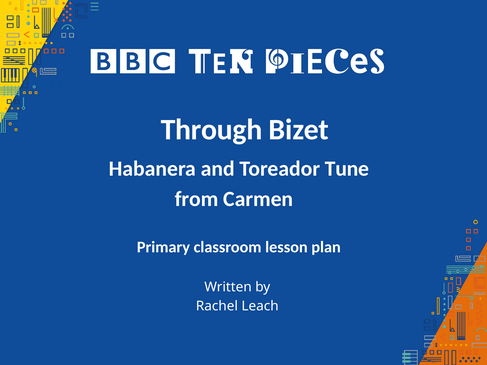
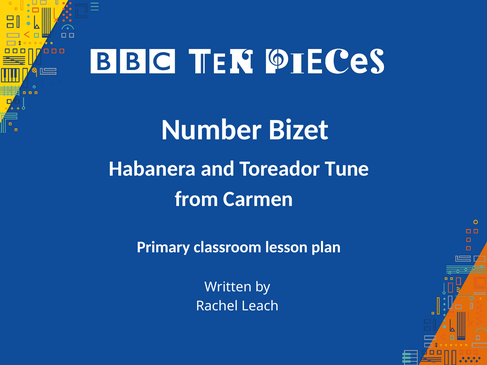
Through: Through -> Number
